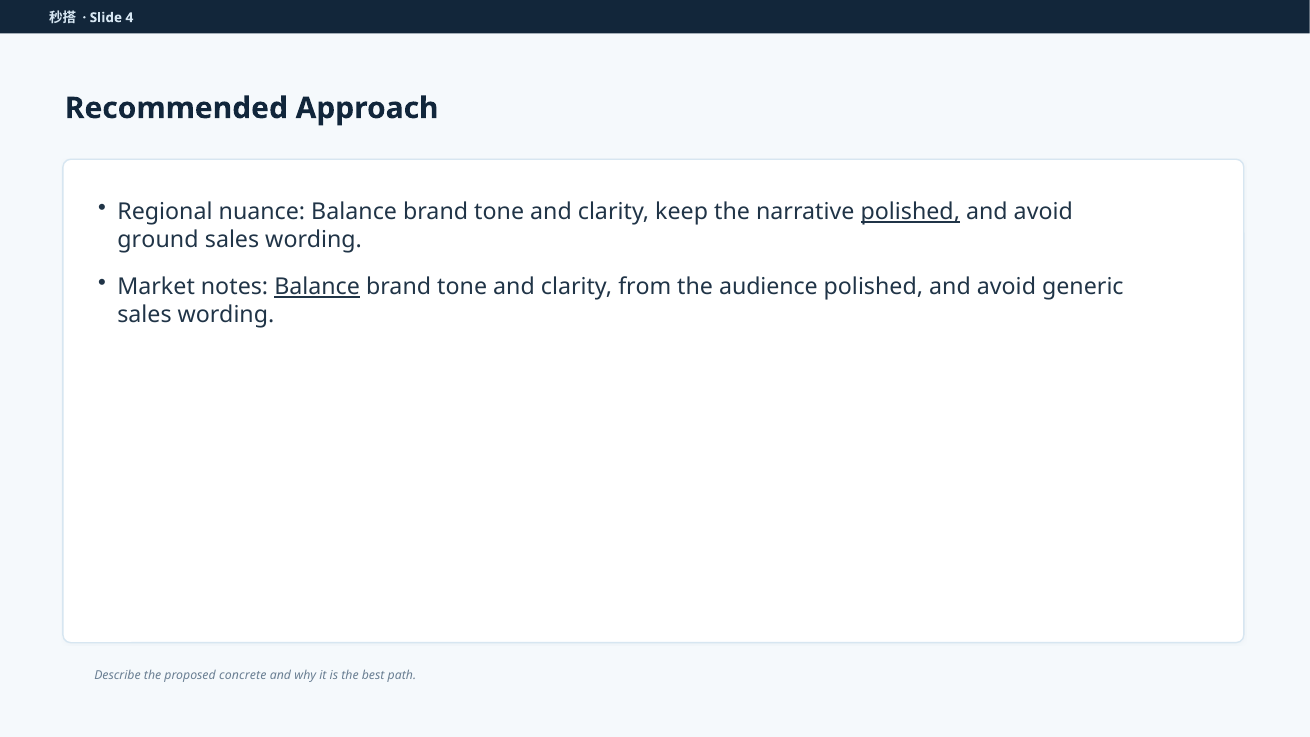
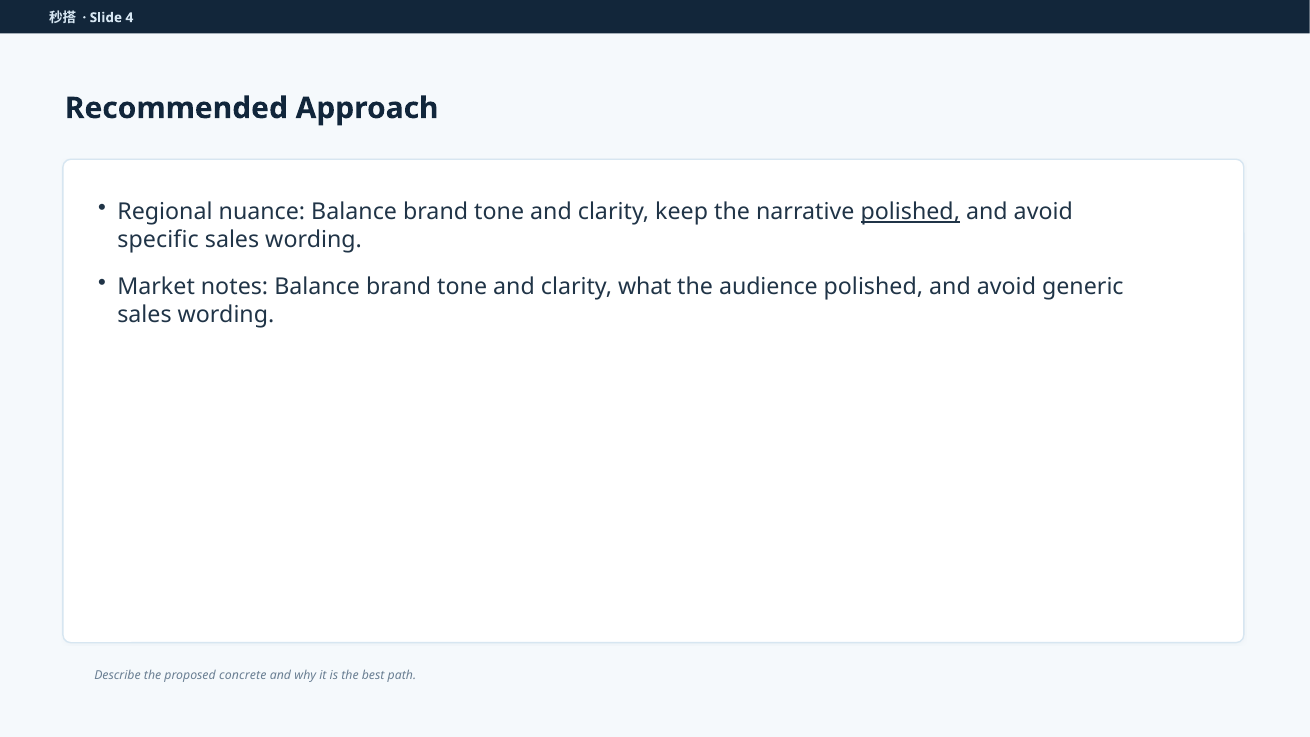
ground: ground -> specific
Balance at (317, 287) underline: present -> none
from: from -> what
